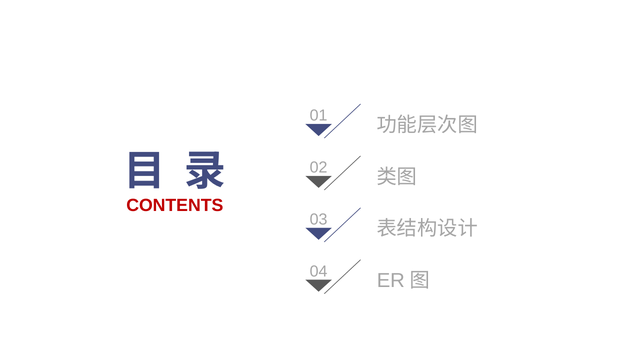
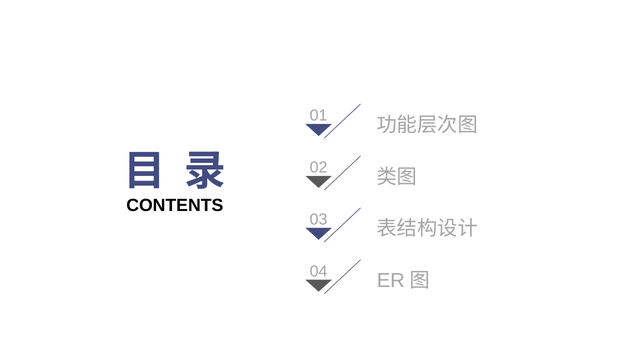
CONTENTS colour: red -> black
